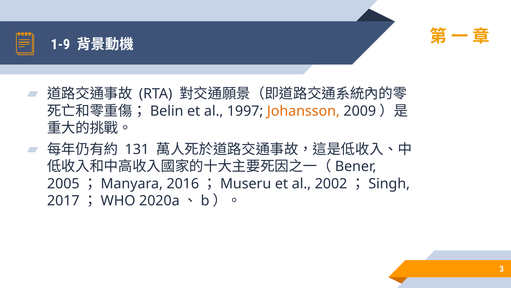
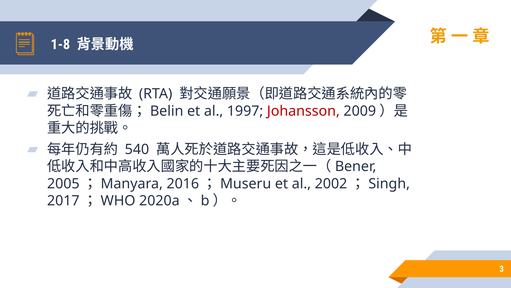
1-9: 1-9 -> 1-8
Johansson colour: orange -> red
131: 131 -> 540
